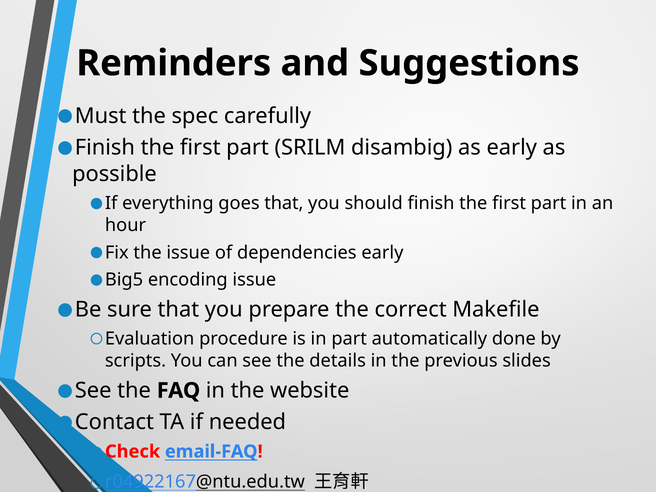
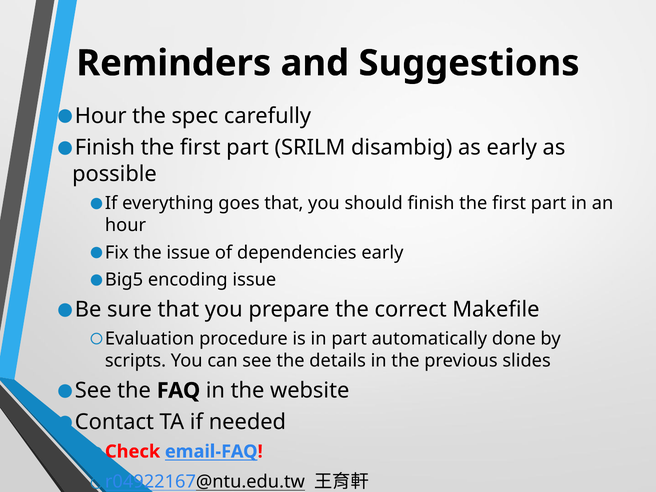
Must at (101, 116): Must -> Hour
